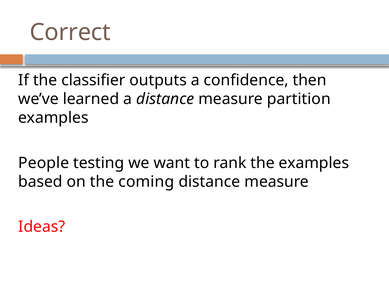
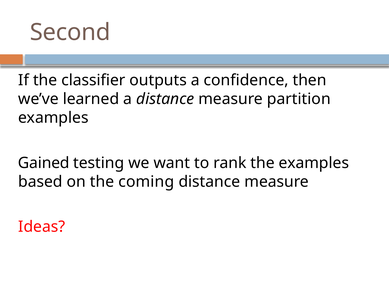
Correct: Correct -> Second
People: People -> Gained
